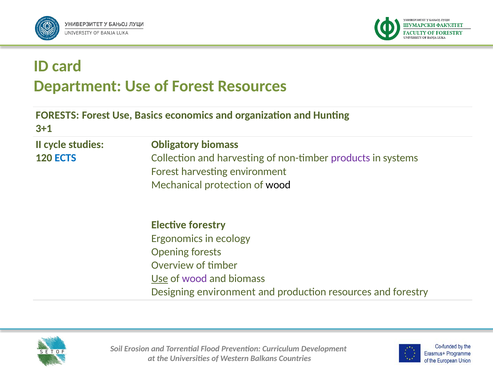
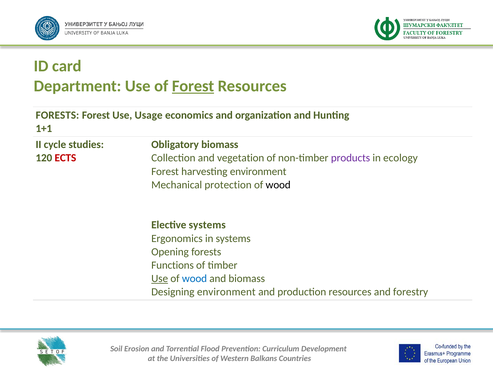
Forest at (193, 86) underline: none -> present
Basics: Basics -> Usage
3+1: 3+1 -> 1+1
ECTS colour: blue -> red
and harvesting: harvesting -> vegetation
systems: systems -> ecology
Elective forestry: forestry -> systems
in ecology: ecology -> systems
Overview: Overview -> Functions
wood at (194, 278) colour: purple -> blue
